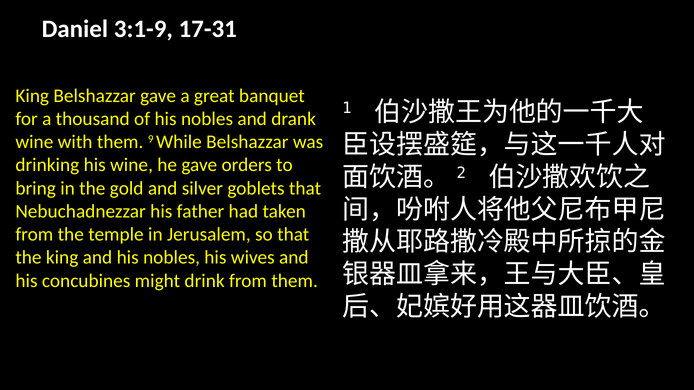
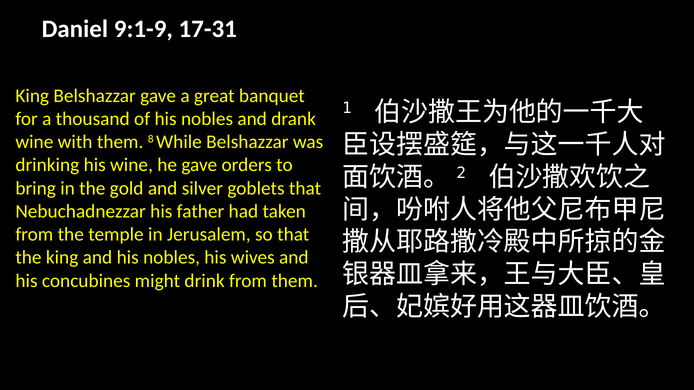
3:1-9: 3:1-9 -> 9:1-9
9: 9 -> 8
